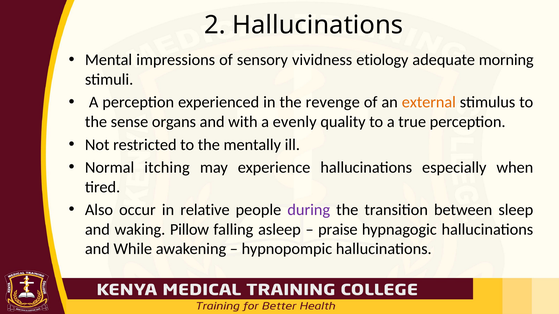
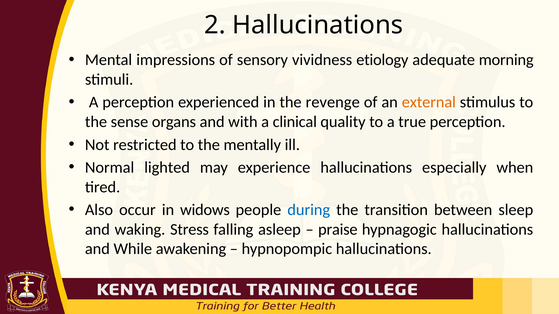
evenly: evenly -> clinical
itching: itching -> lighted
relative: relative -> widows
during colour: purple -> blue
Pillow: Pillow -> Stress
